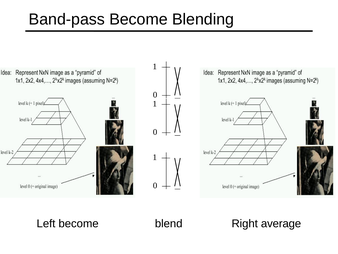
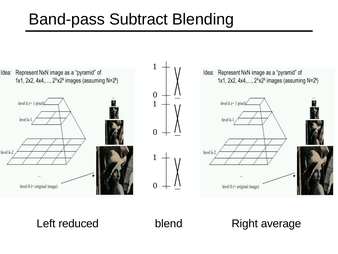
Band-pass Become: Become -> Subtract
Left become: become -> reduced
